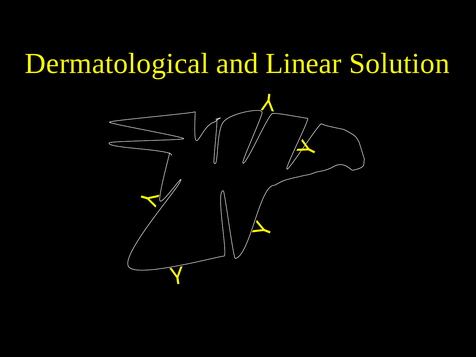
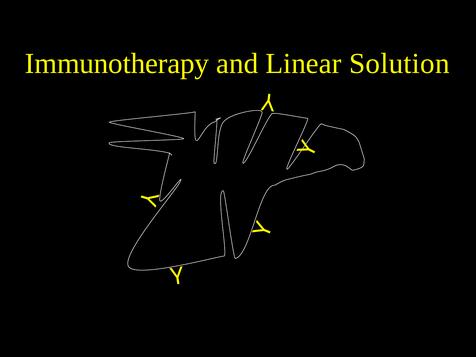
Dermatological: Dermatological -> Immunotherapy
